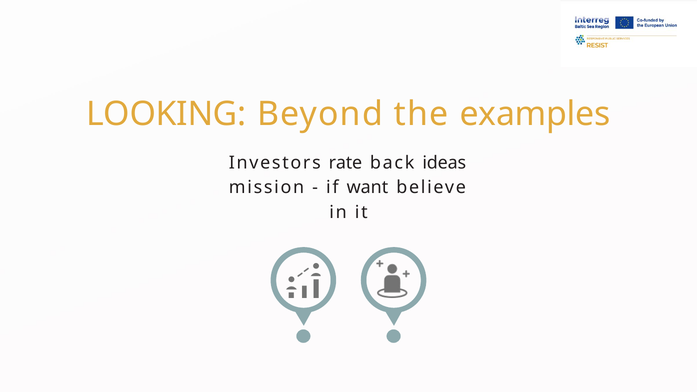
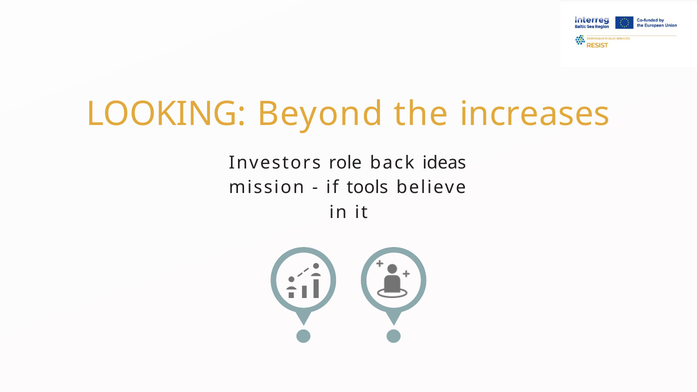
examples: examples -> increases
rate: rate -> role
want: want -> tools
